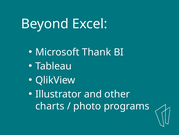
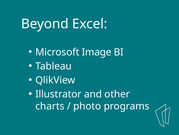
Thank: Thank -> Image
